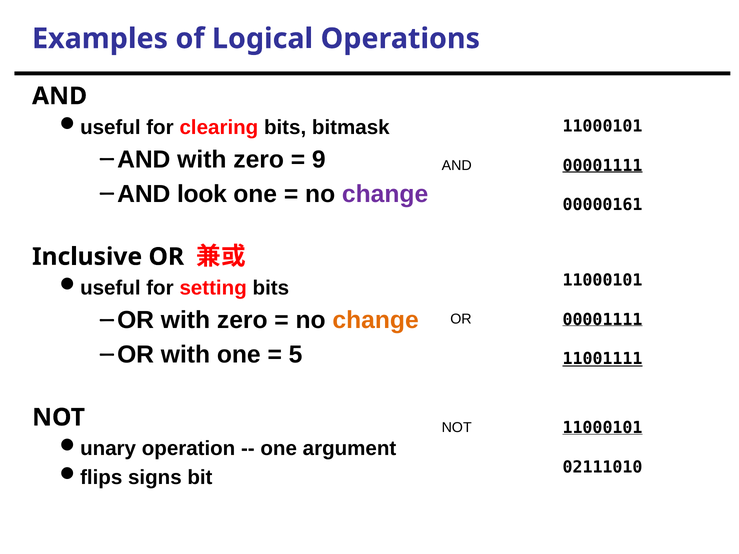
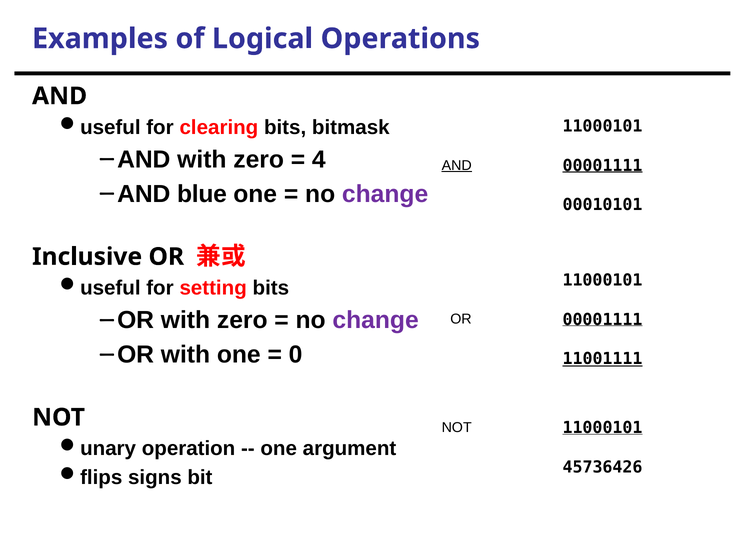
9: 9 -> 4
AND at (457, 165) underline: none -> present
look: look -> blue
00000161: 00000161 -> 00010101
change at (376, 320) colour: orange -> purple
5: 5 -> 0
02111010: 02111010 -> 45736426
